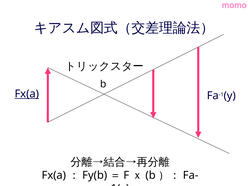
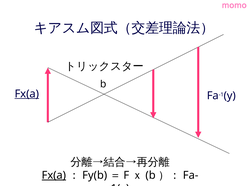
Fx(a at (54, 175) underline: none -> present
